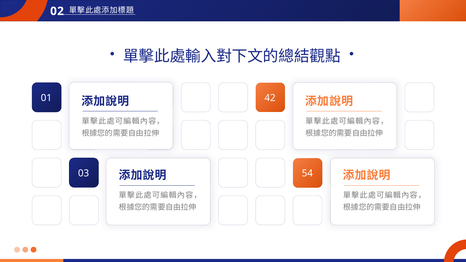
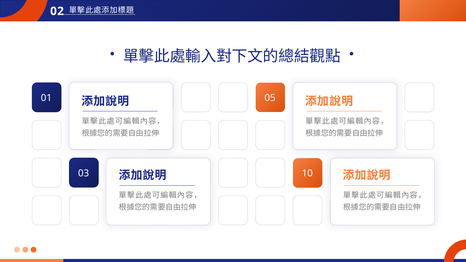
42: 42 -> 05
54: 54 -> 10
